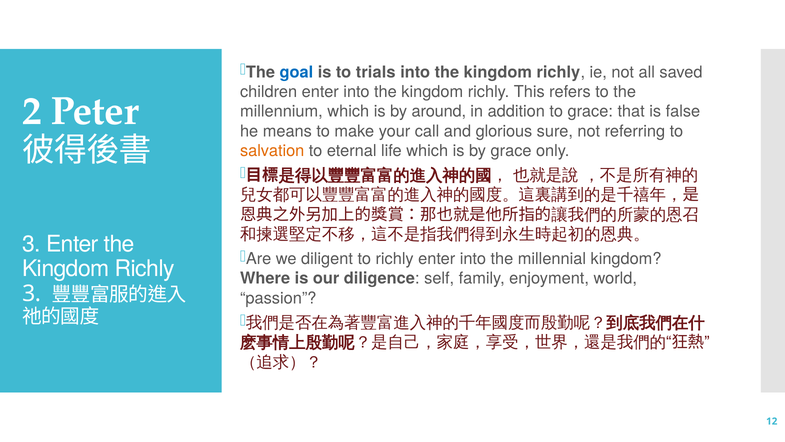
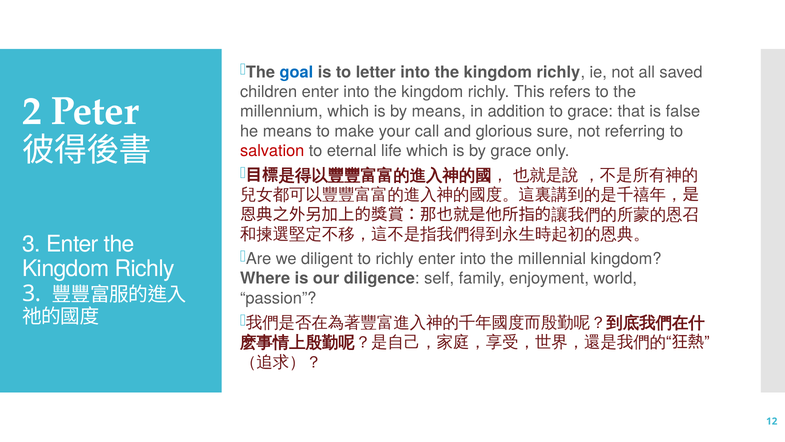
trials: trials -> letter
by around: around -> means
salvation colour: orange -> red
